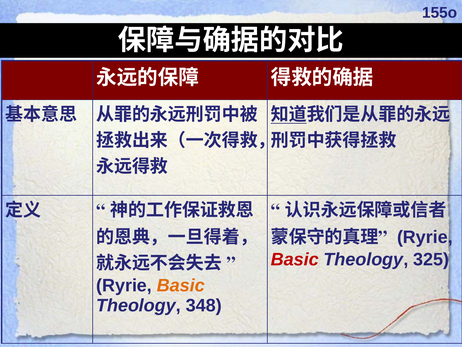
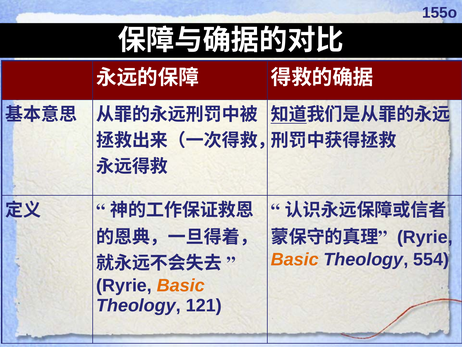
Basic at (295, 259) colour: red -> orange
325: 325 -> 554
348: 348 -> 121
